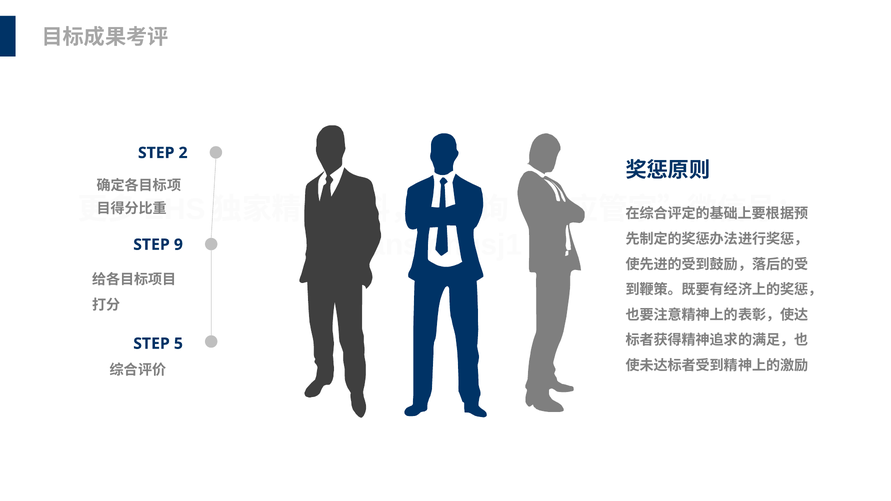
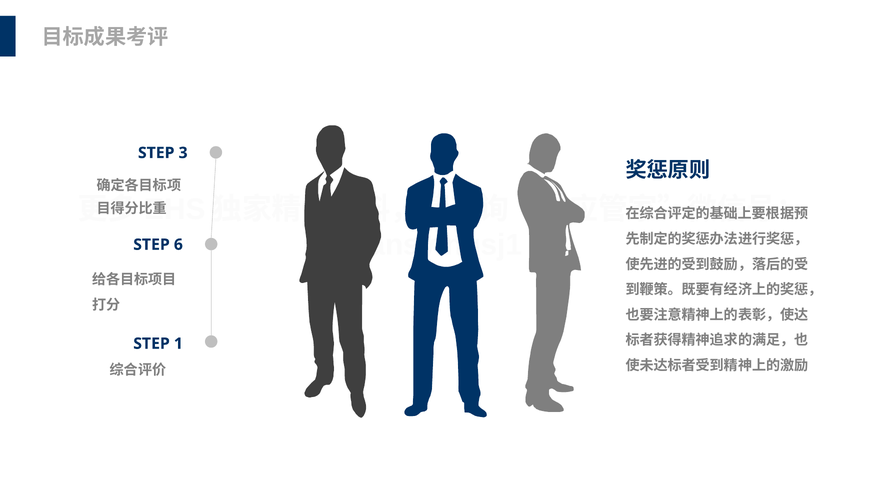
2: 2 -> 3
9: 9 -> 6
5: 5 -> 1
